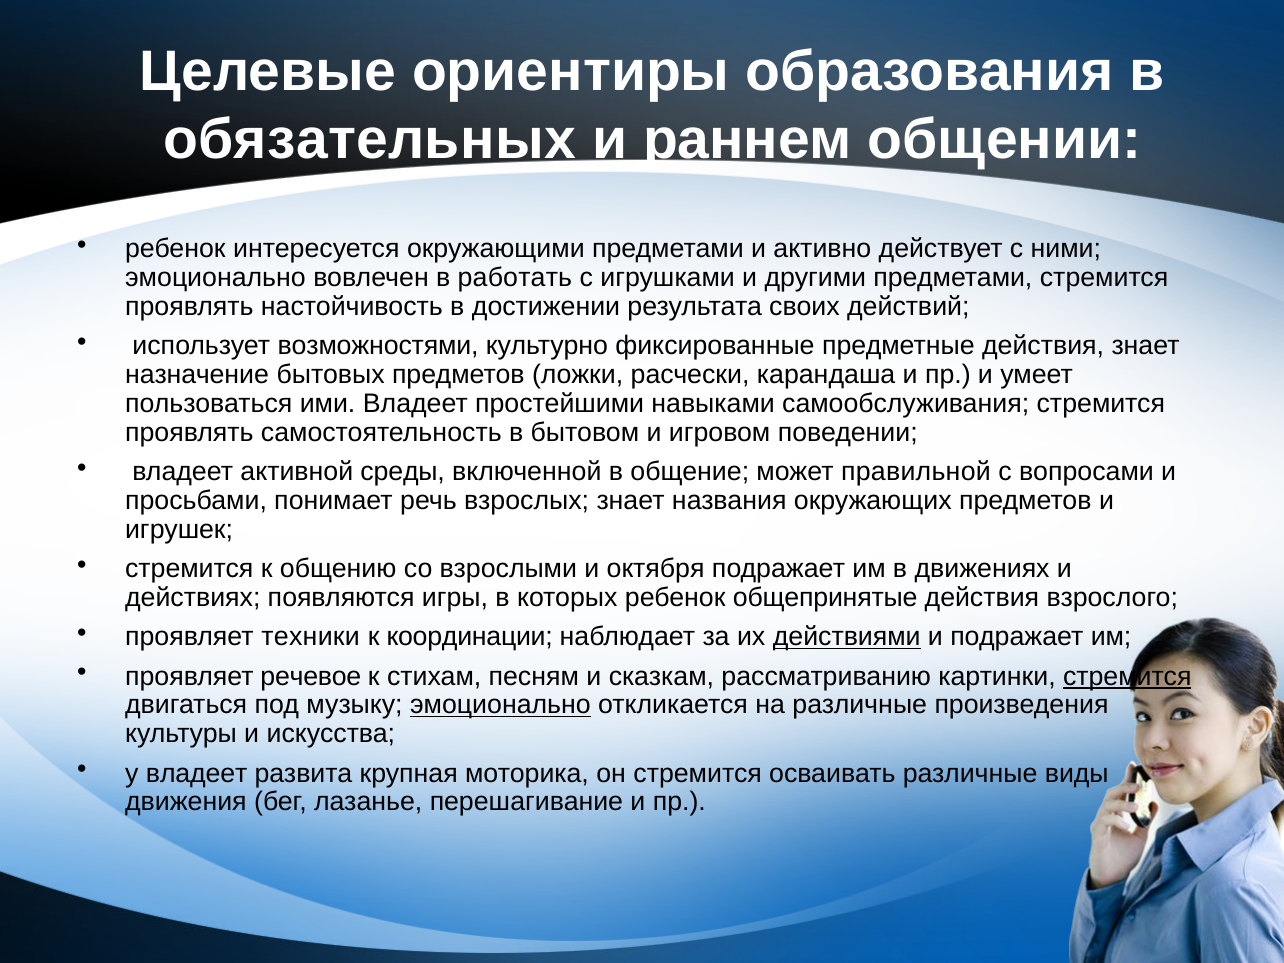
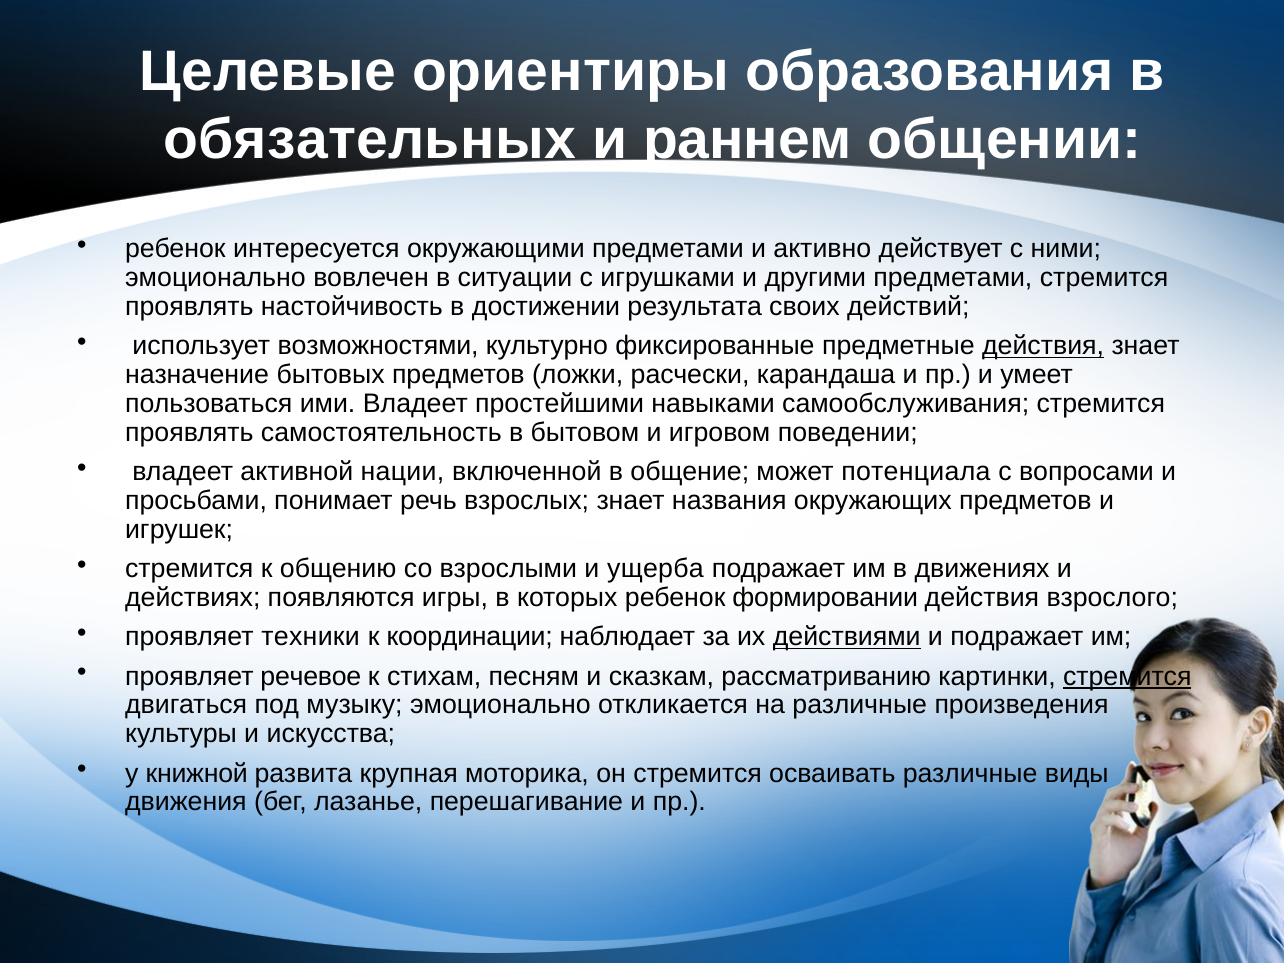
работать: работать -> ситуации
действия at (1043, 346) underline: none -> present
среды: среды -> нации
правильной: правильной -> потенциала
октября: октября -> ущерба
общепринятые: общепринятые -> формировании
эмоционально at (500, 705) underline: present -> none
у владеет: владеет -> книжной
